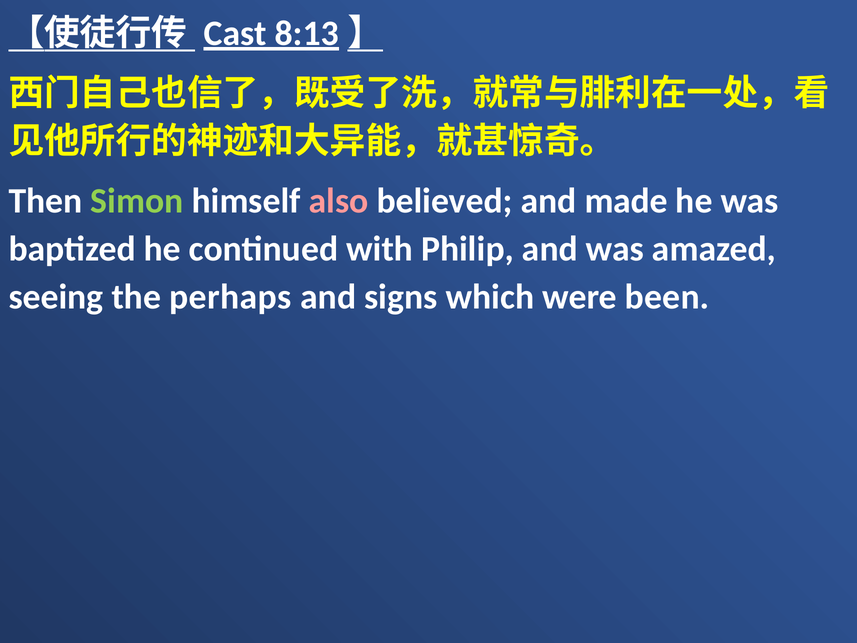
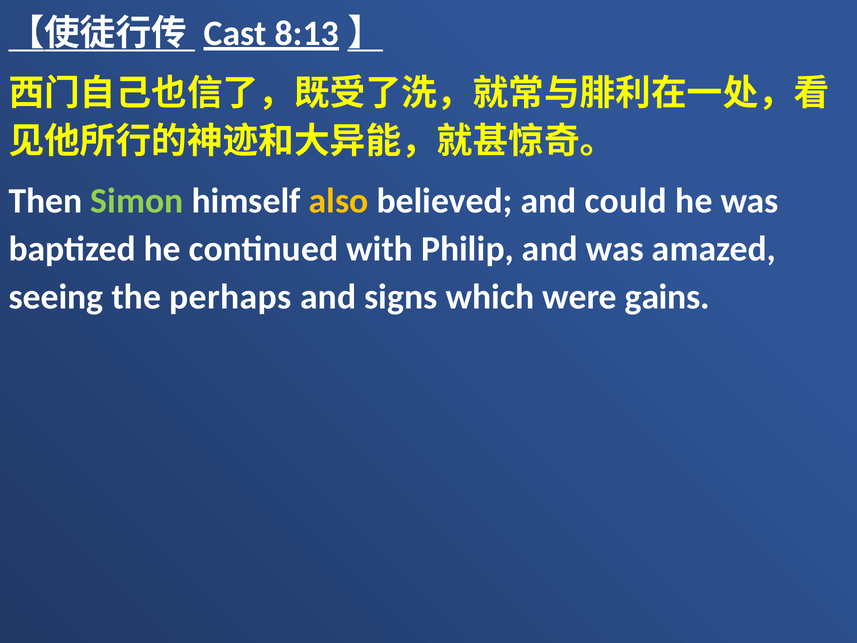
also colour: pink -> yellow
made: made -> could
been: been -> gains
